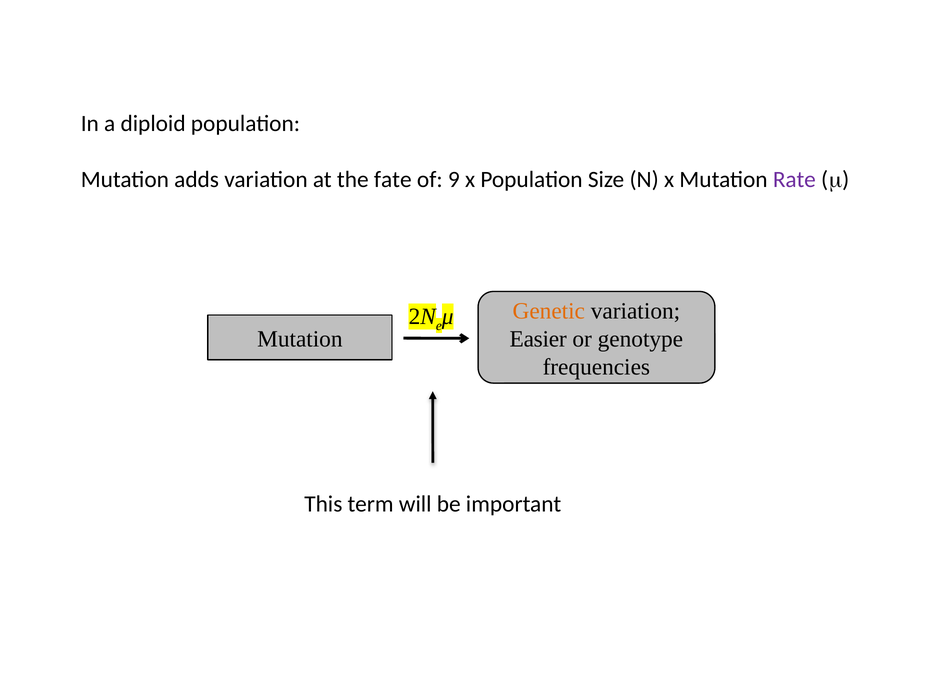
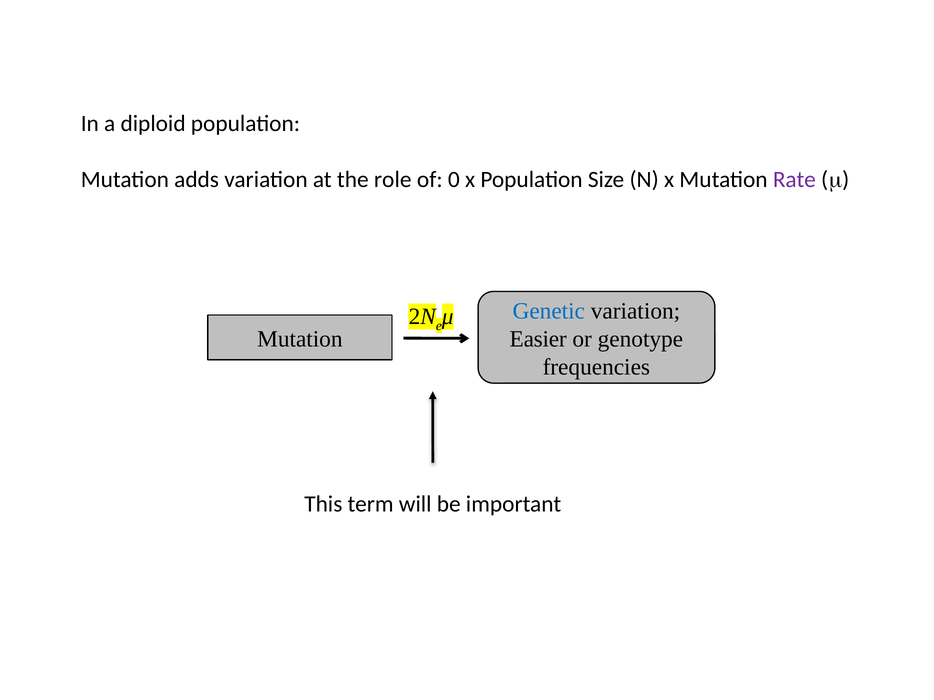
fate: fate -> role
9: 9 -> 0
Genetic colour: orange -> blue
